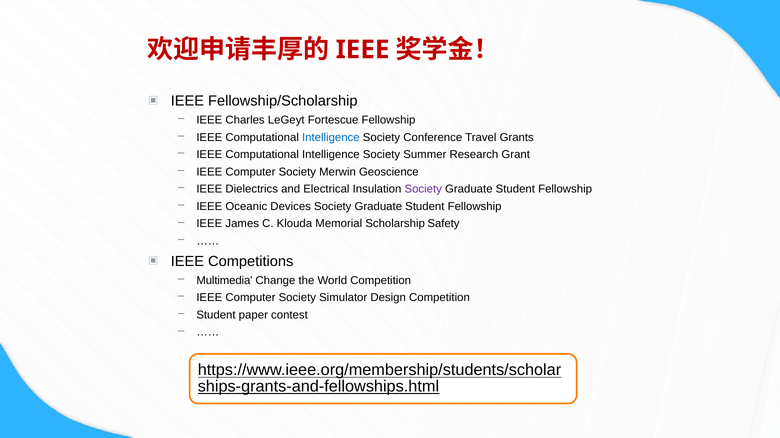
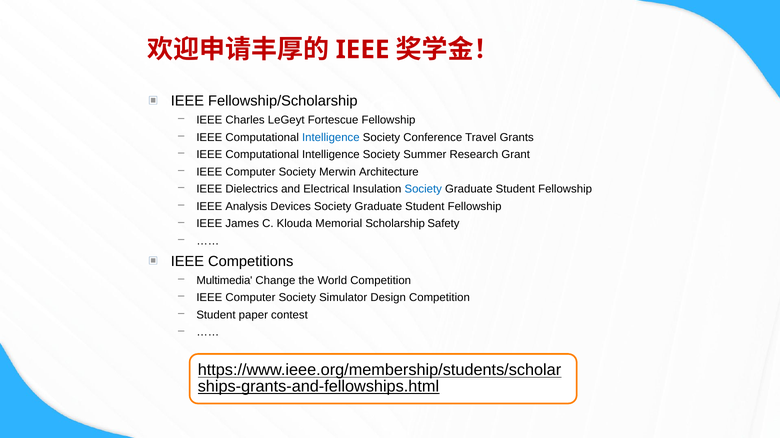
Geoscience: Geoscience -> Architecture
Society at (423, 189) colour: purple -> blue
Oceanic: Oceanic -> Analysis
